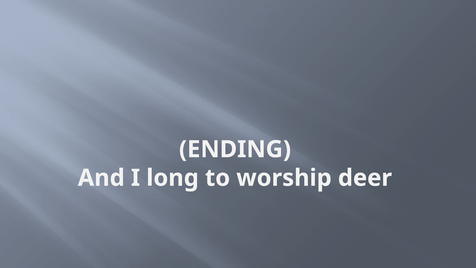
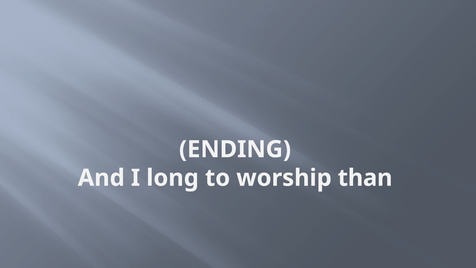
deer: deer -> than
